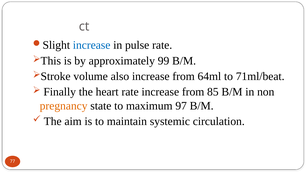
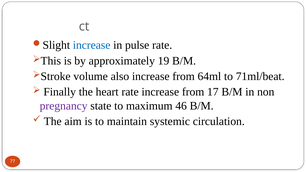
99: 99 -> 19
85: 85 -> 17
pregnancy colour: orange -> purple
97: 97 -> 46
